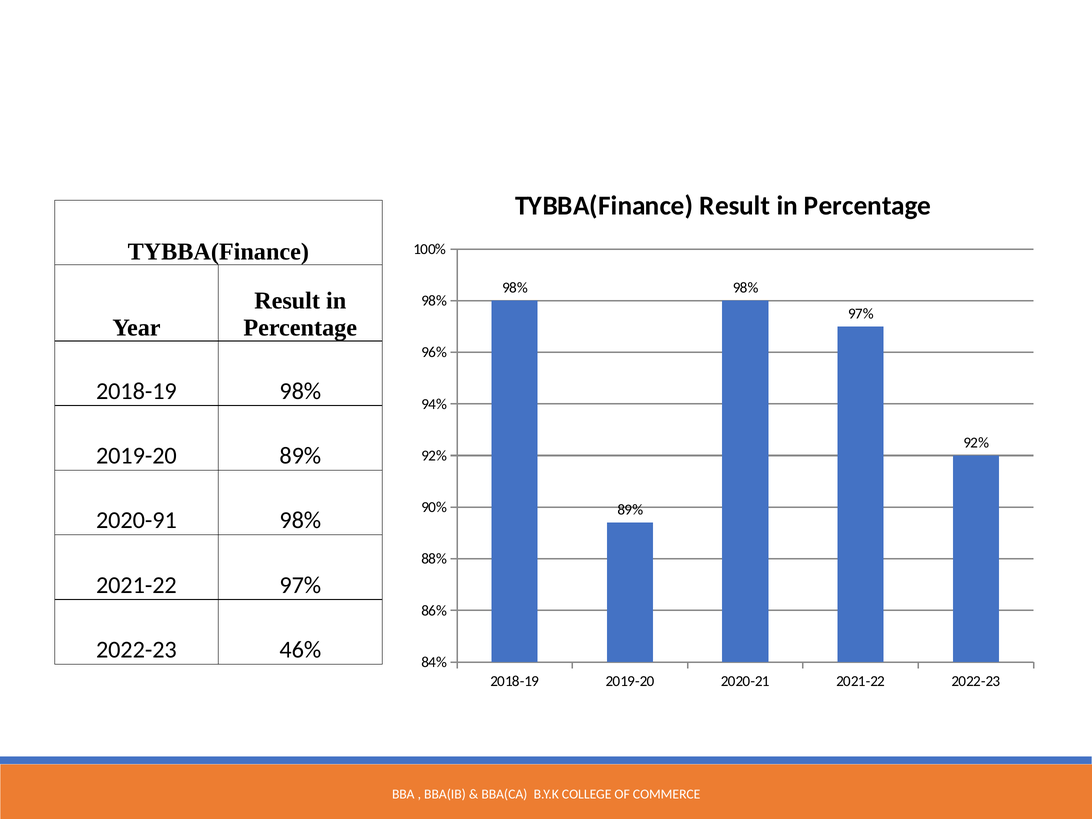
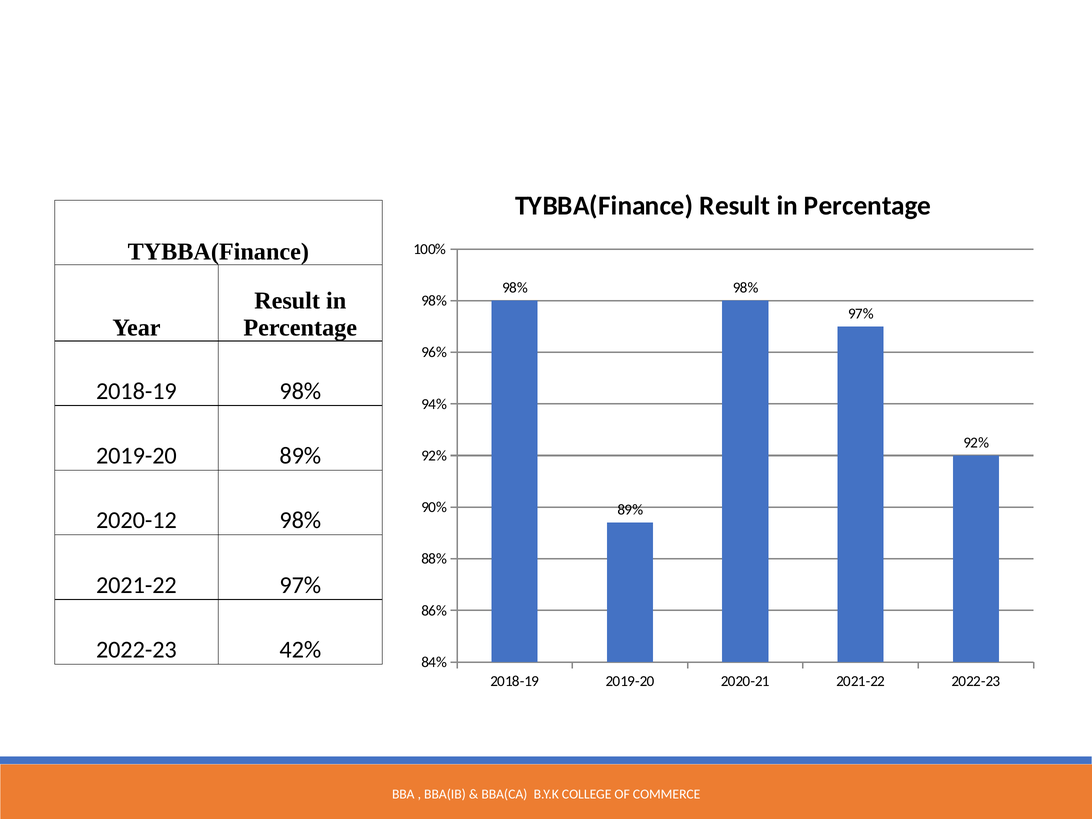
2020-91: 2020-91 -> 2020-12
46%: 46% -> 42%
